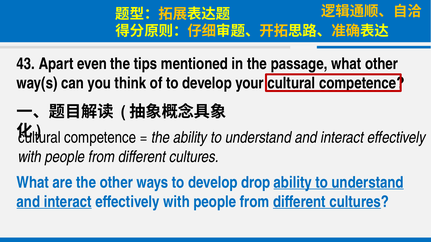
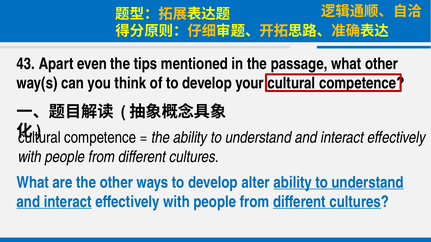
drop: drop -> alter
